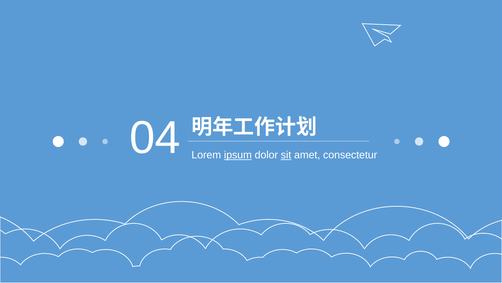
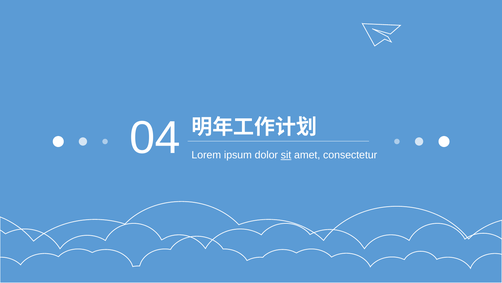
ipsum underline: present -> none
